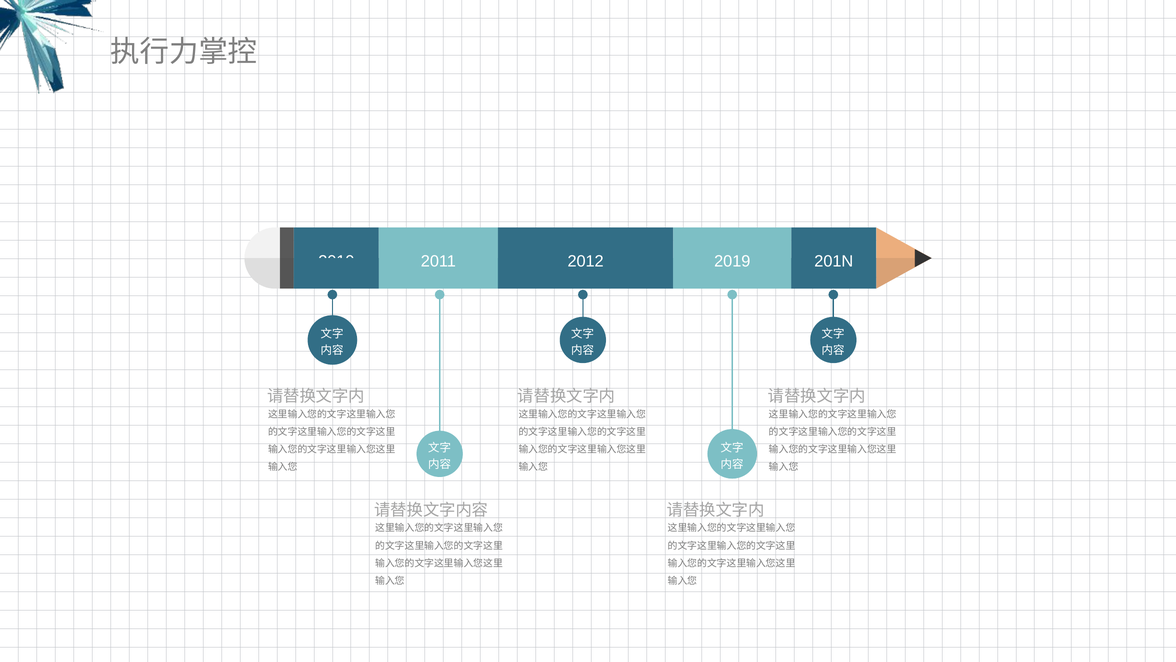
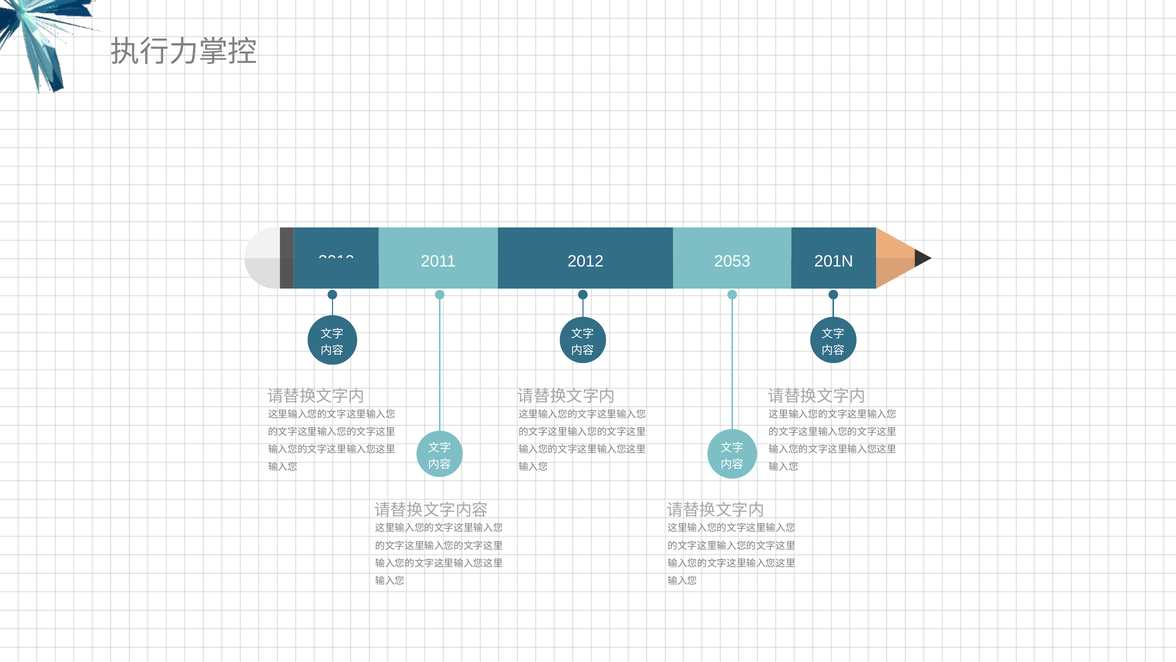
2019: 2019 -> 2053
